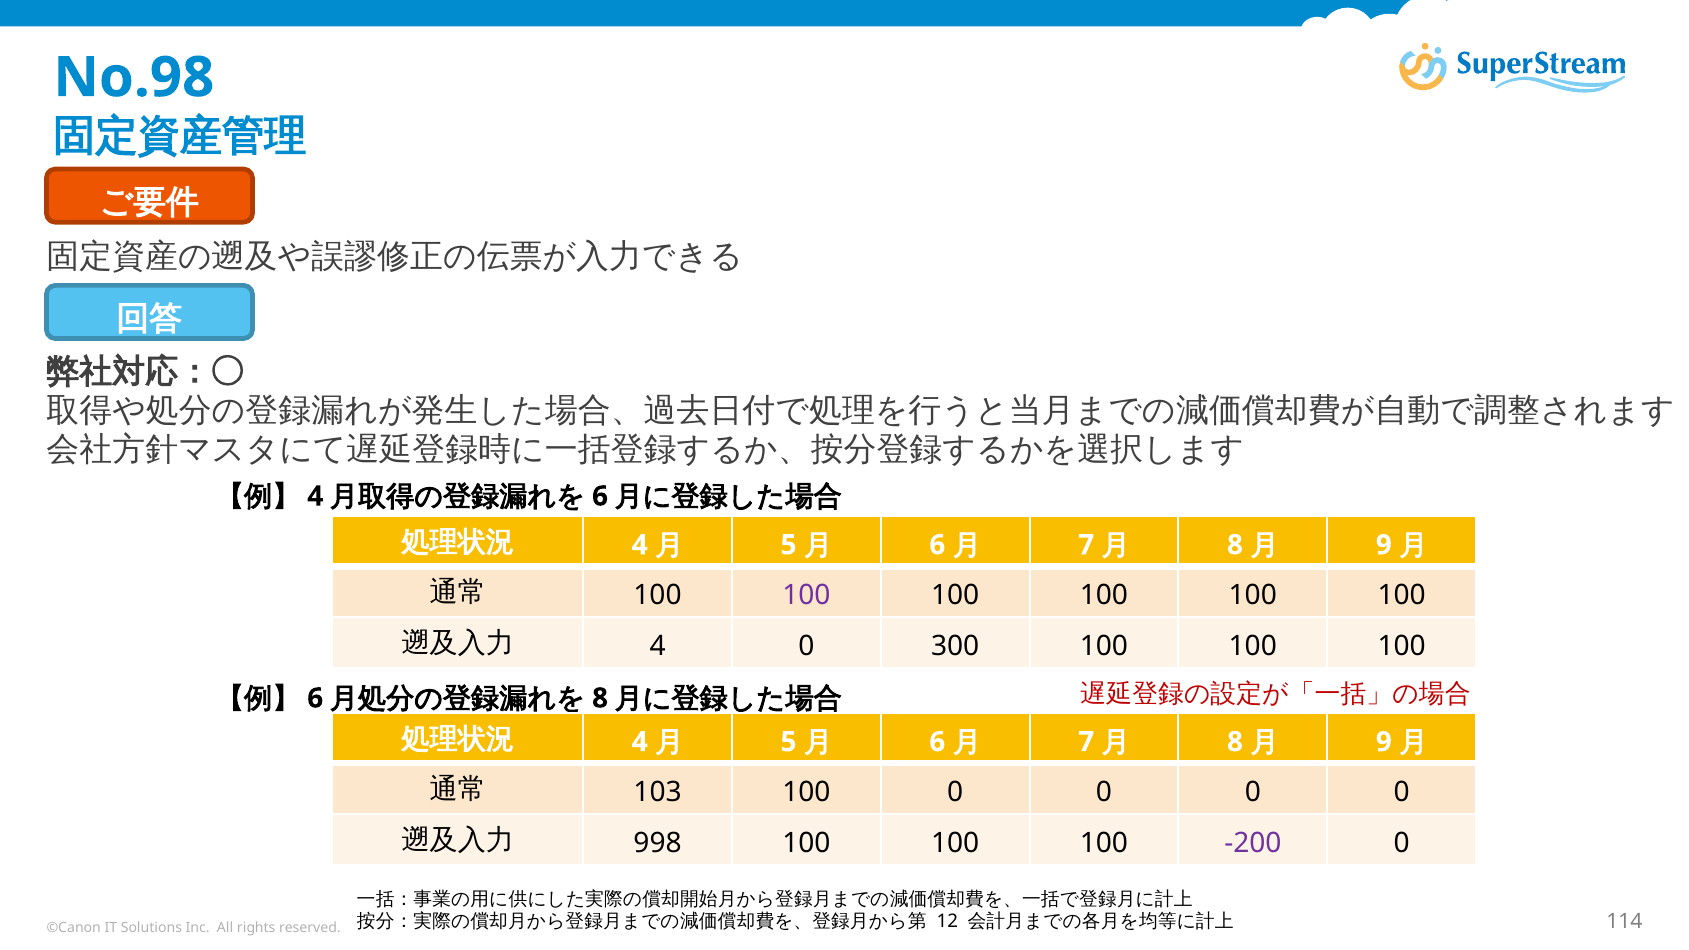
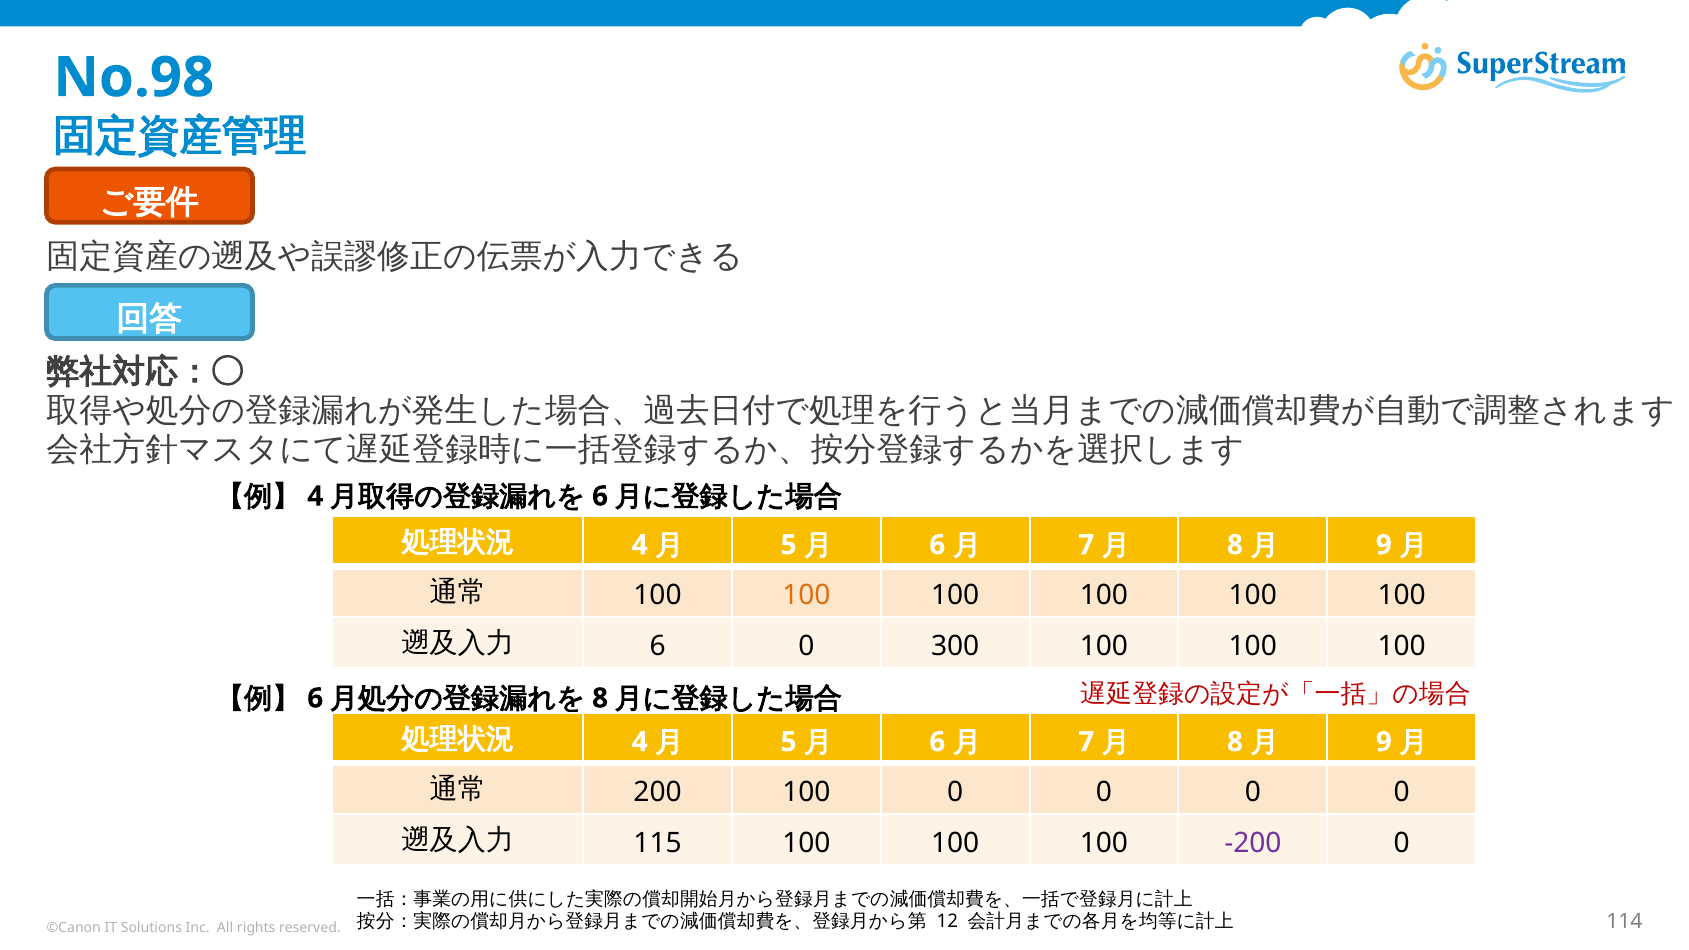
100 at (806, 596) colour: purple -> orange
4 at (658, 647): 4 -> 6
103: 103 -> 200
998: 998 -> 115
